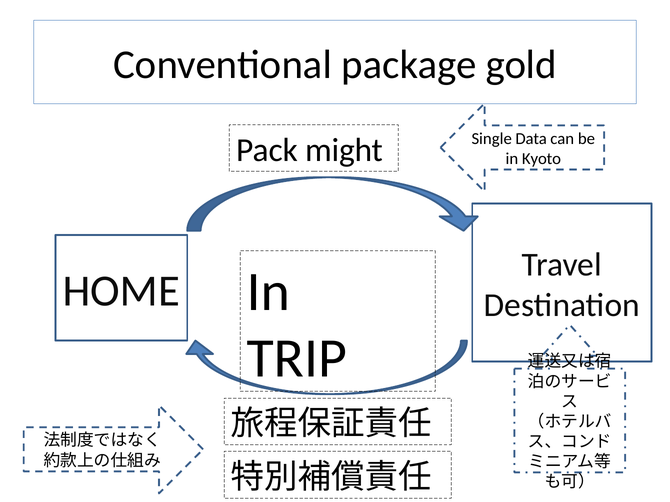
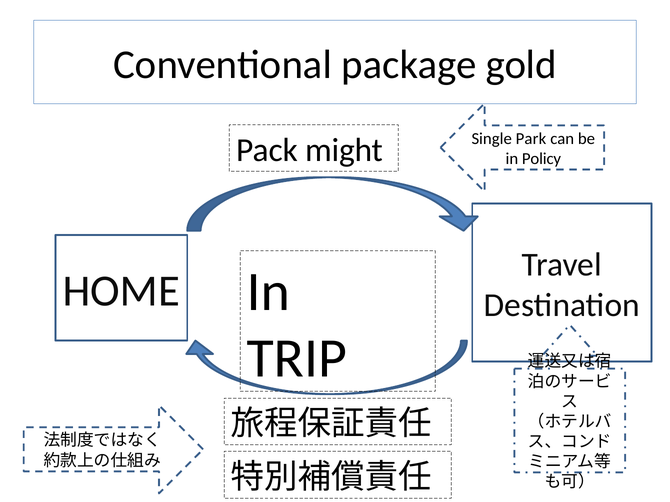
Data: Data -> Park
Kyoto: Kyoto -> Policy
